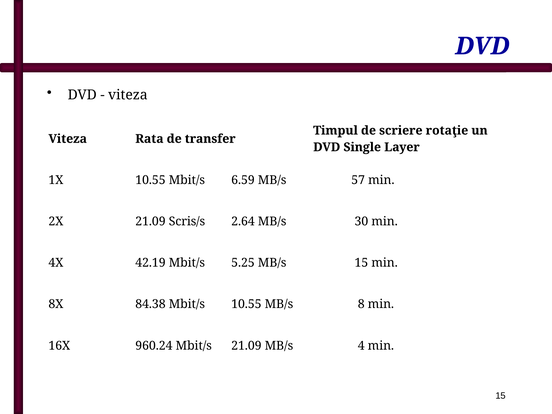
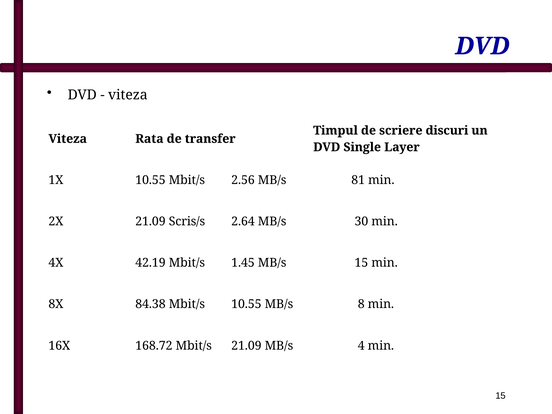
rotaţie: rotaţie -> discuri
6.59: 6.59 -> 2.56
57: 57 -> 81
5.25: 5.25 -> 1.45
960.24: 960.24 -> 168.72
